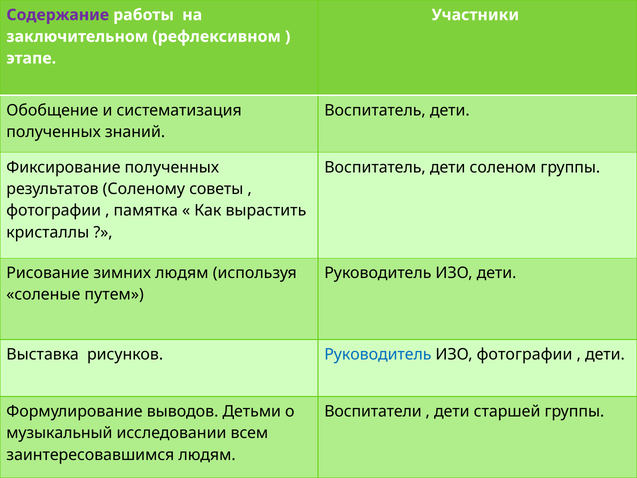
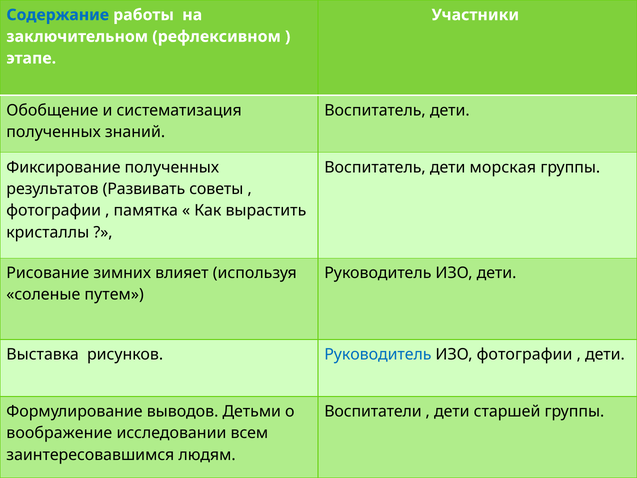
Содержание colour: purple -> blue
соленом: соленом -> морская
Соленому: Соленому -> Развивать
зимних людям: людям -> влияет
музыкальный: музыкальный -> воображение
